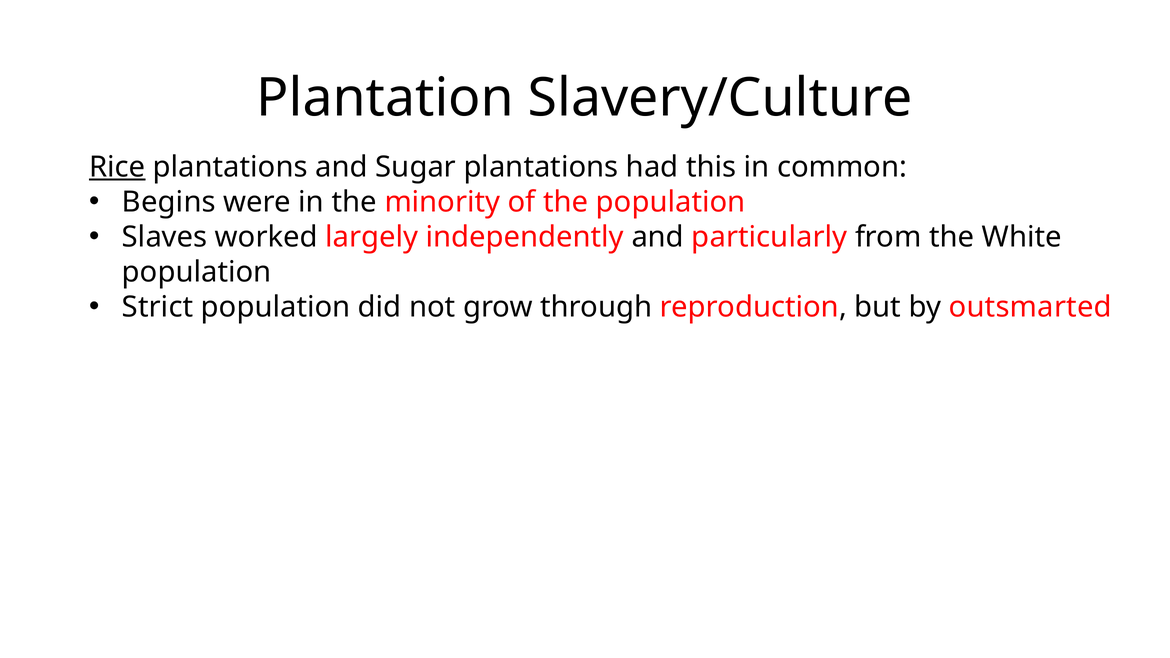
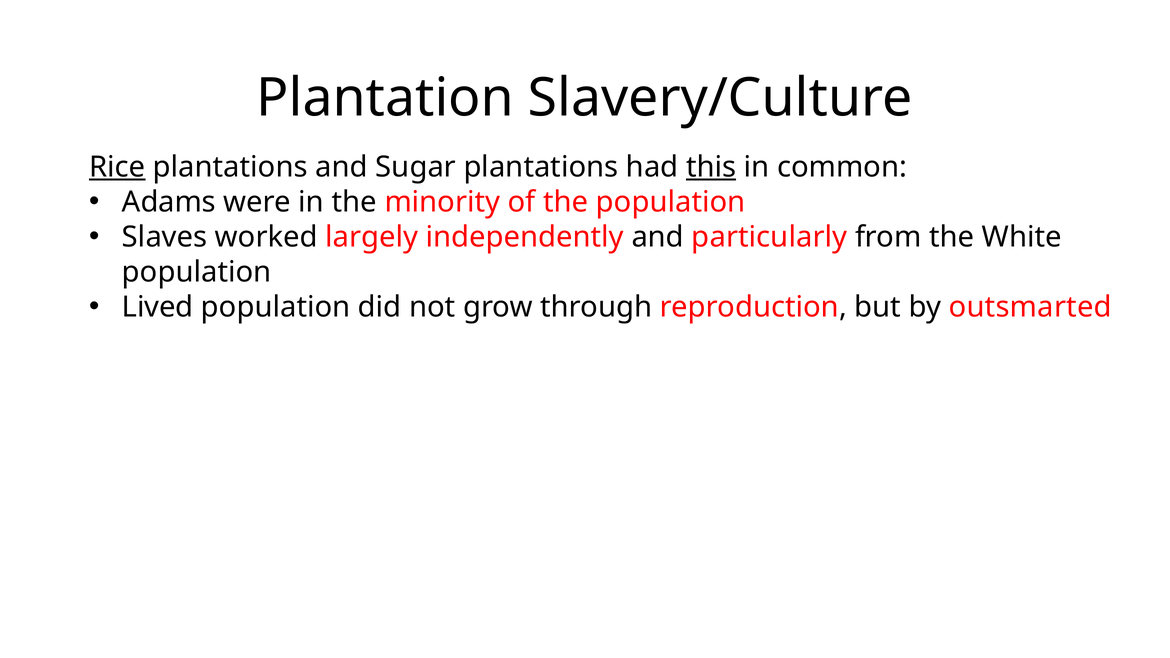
this underline: none -> present
Begins: Begins -> Adams
Strict: Strict -> Lived
